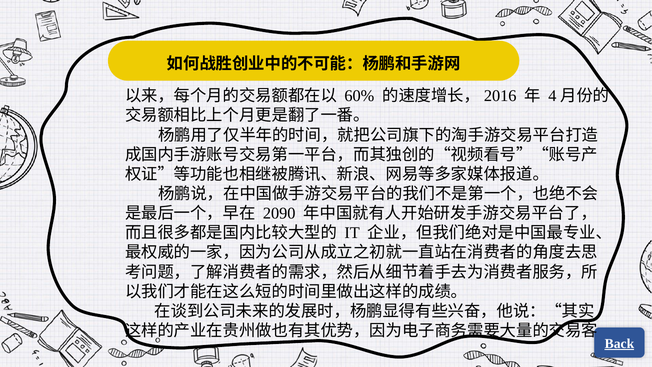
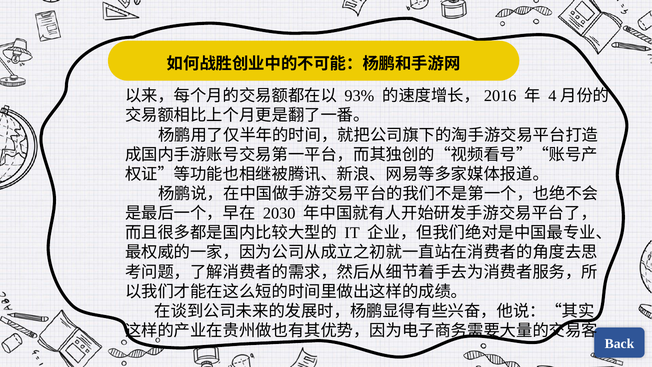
60%: 60% -> 93%
2090: 2090 -> 2030
Back underline: present -> none
